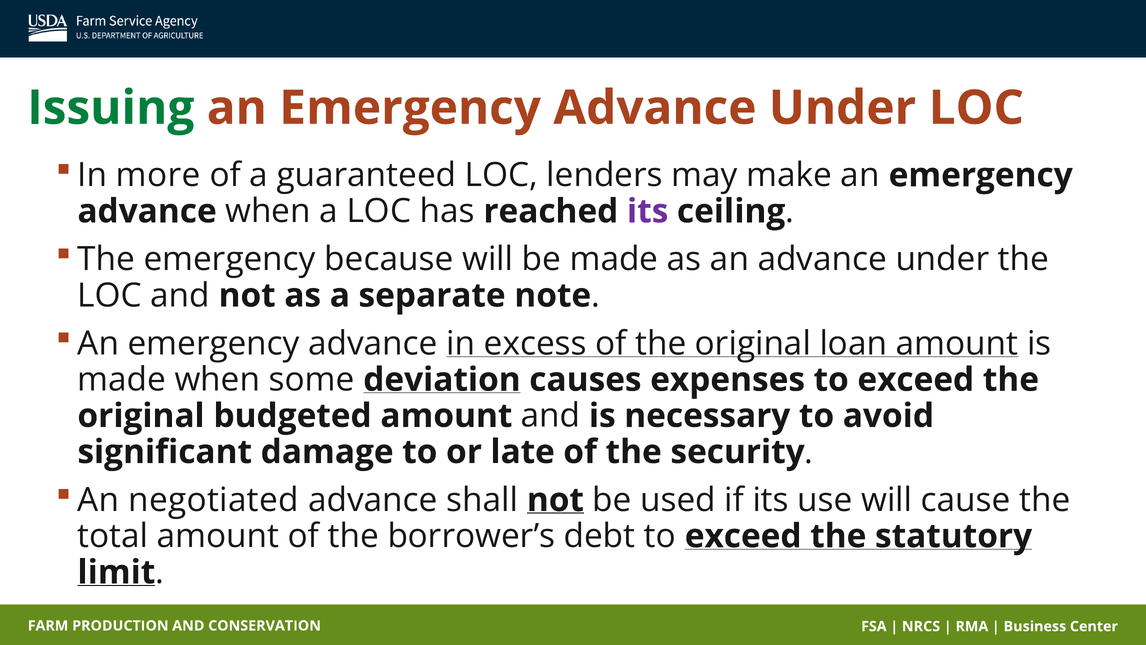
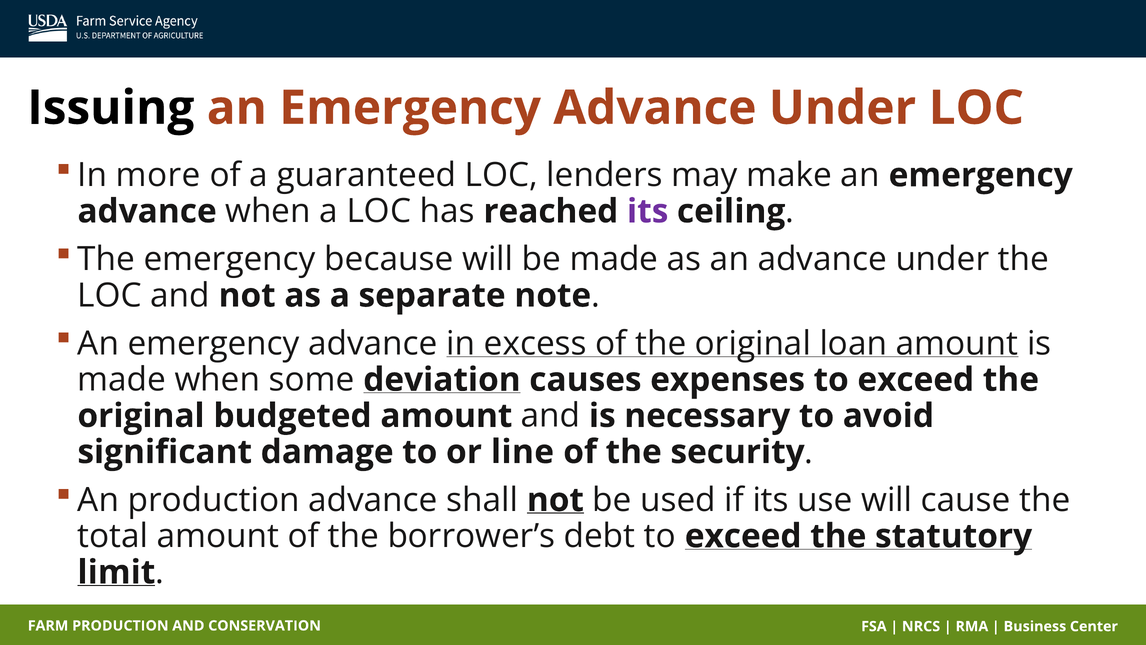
Issuing colour: green -> black
late: late -> line
An negotiated: negotiated -> production
